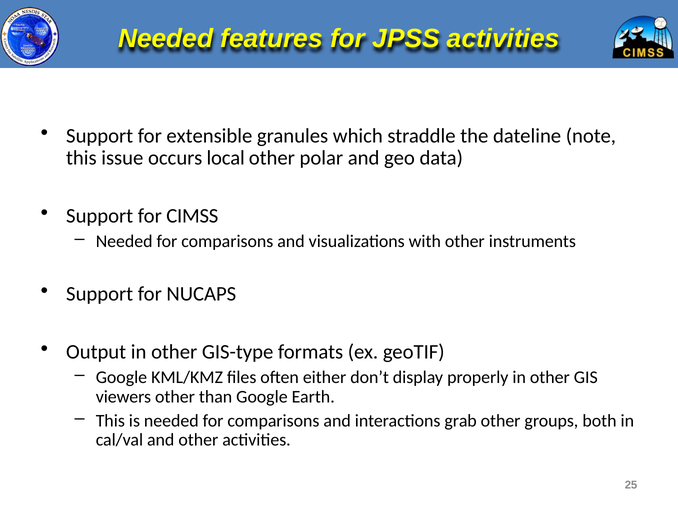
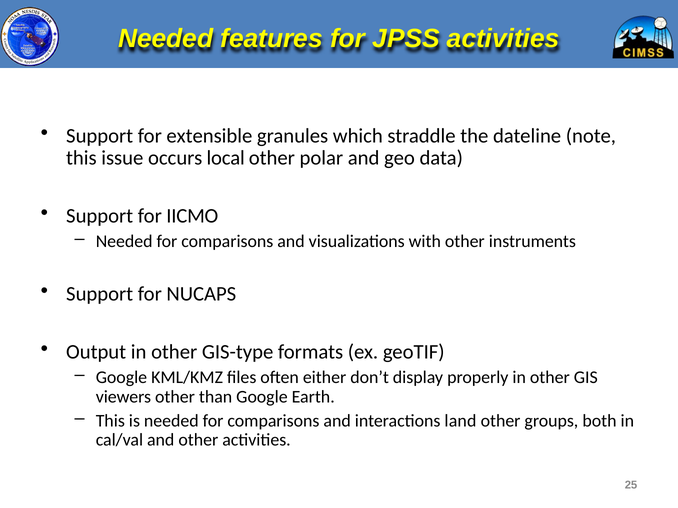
CIMSS: CIMSS -> IICMO
grab: grab -> land
